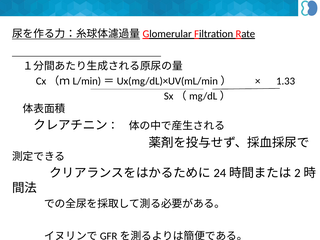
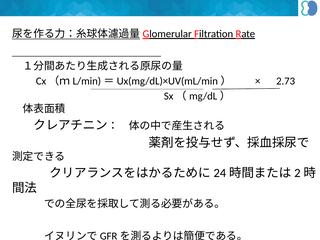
1.33: 1.33 -> 2.73
